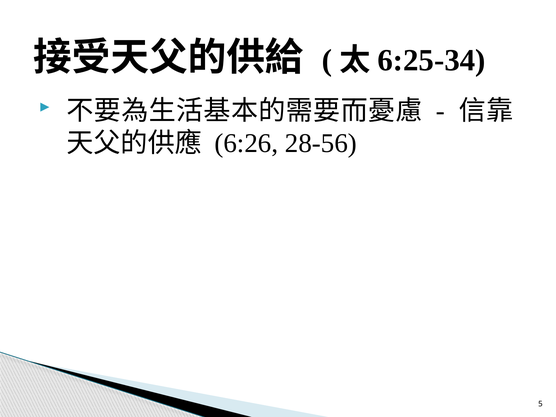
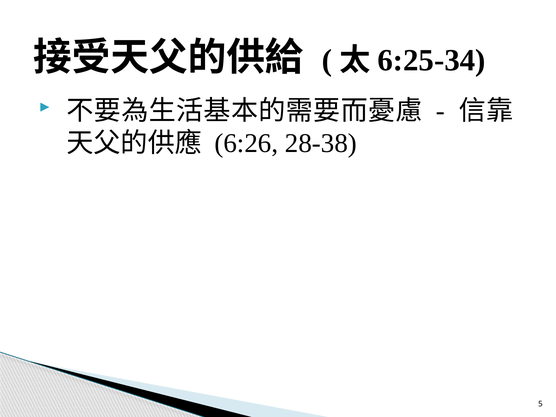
28-56: 28-56 -> 28-38
